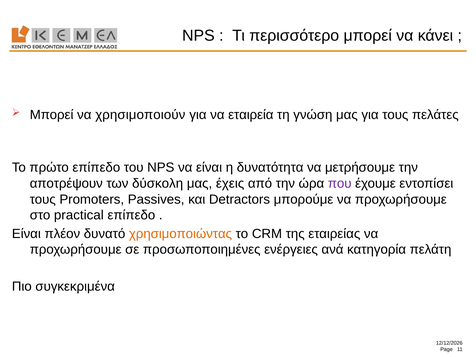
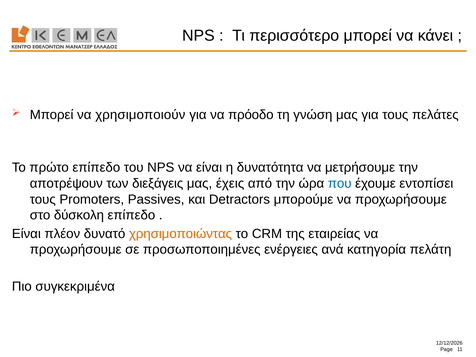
εταιρεία: εταιρεία -> πρόοδο
δύσκολη: δύσκολη -> διεξάγεις
που colour: purple -> blue
practical: practical -> δύσκολη
